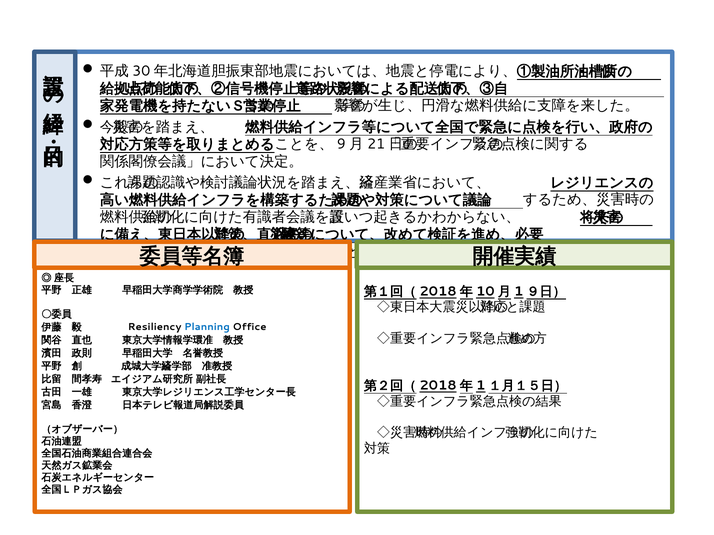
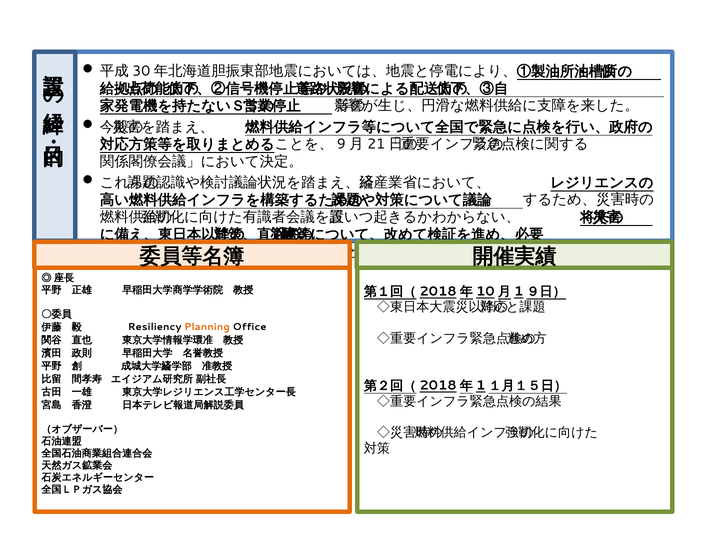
Planning colour: blue -> orange
